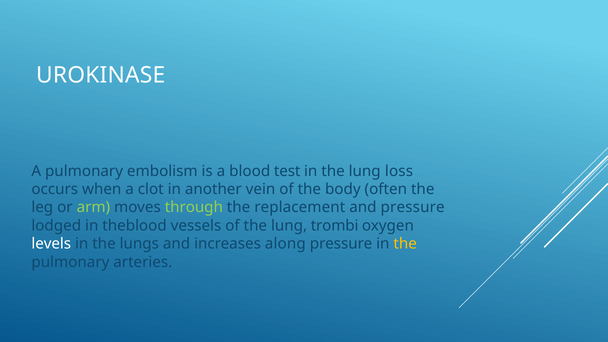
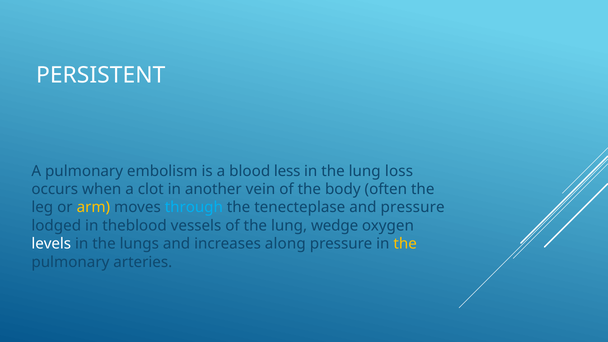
UROKINASE: UROKINASE -> PERSISTENT
test: test -> less
arm colour: light green -> yellow
through colour: light green -> light blue
replacement: replacement -> tenecteplase
trombi: trombi -> wedge
